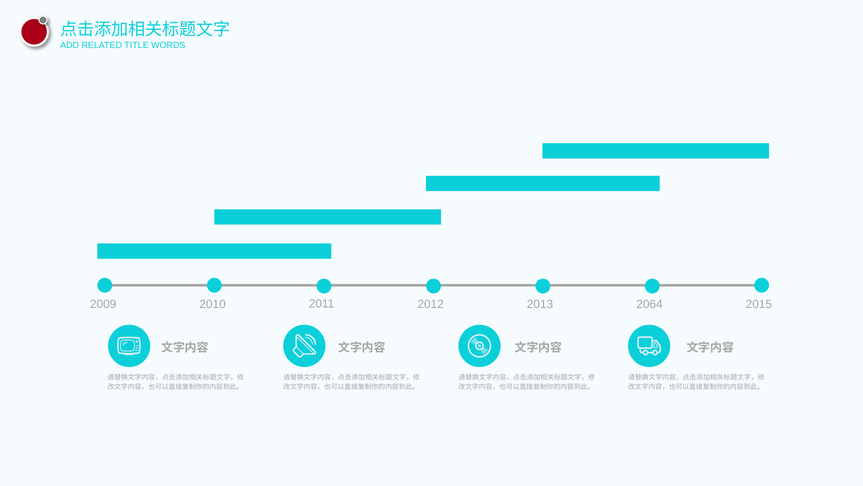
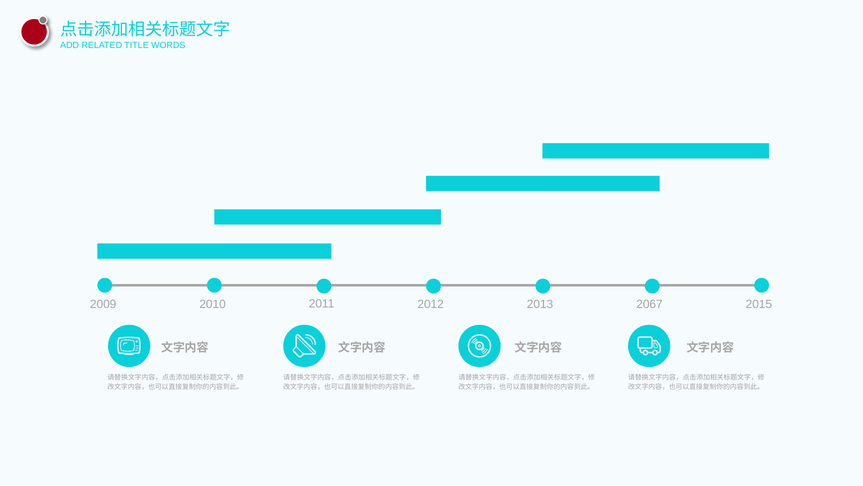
2064: 2064 -> 2067
